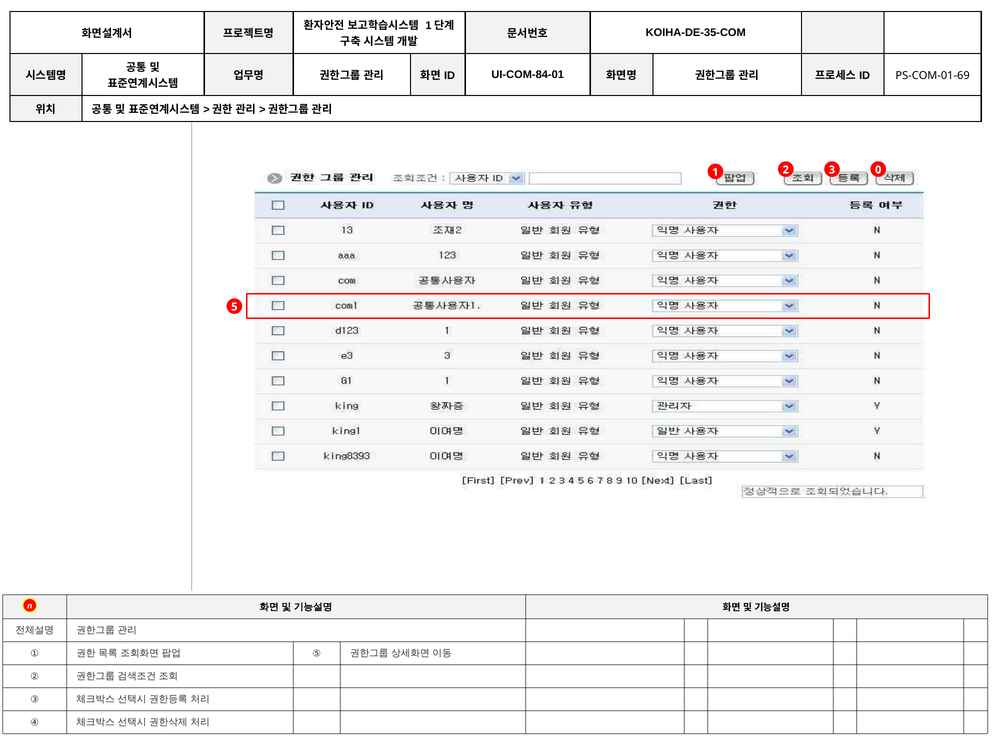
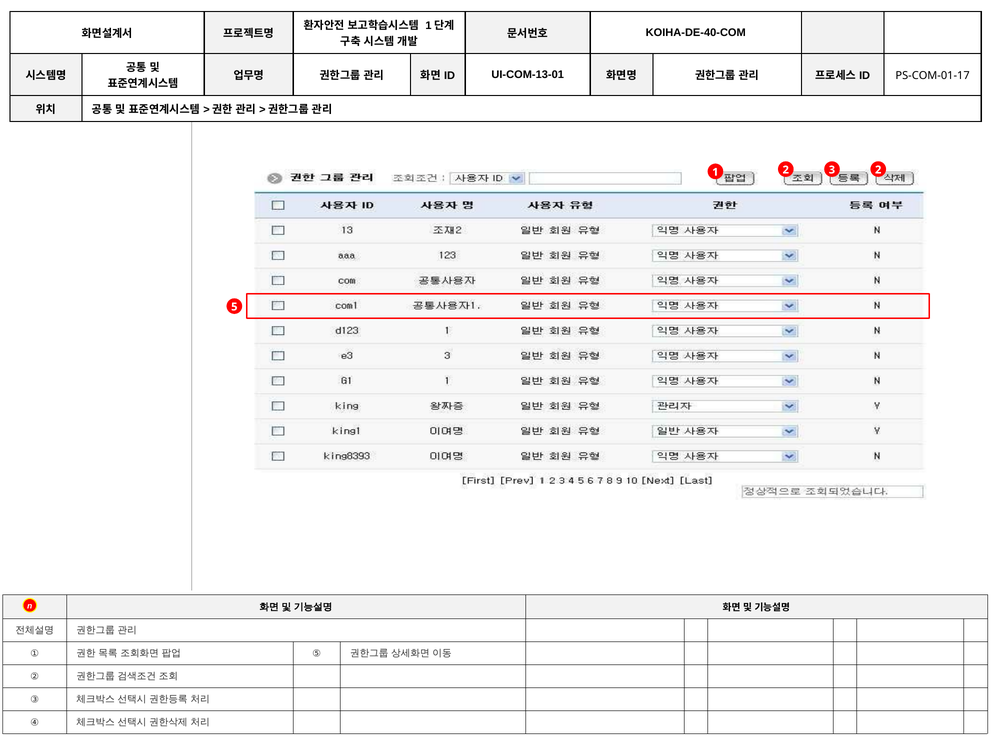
KOIHA-DE-35-COM: KOIHA-DE-35-COM -> KOIHA-DE-40-COM
UI-COM-84-01: UI-COM-84-01 -> UI-COM-13-01
PS-COM-01-69: PS-COM-01-69 -> PS-COM-01-17
2 0: 0 -> 2
